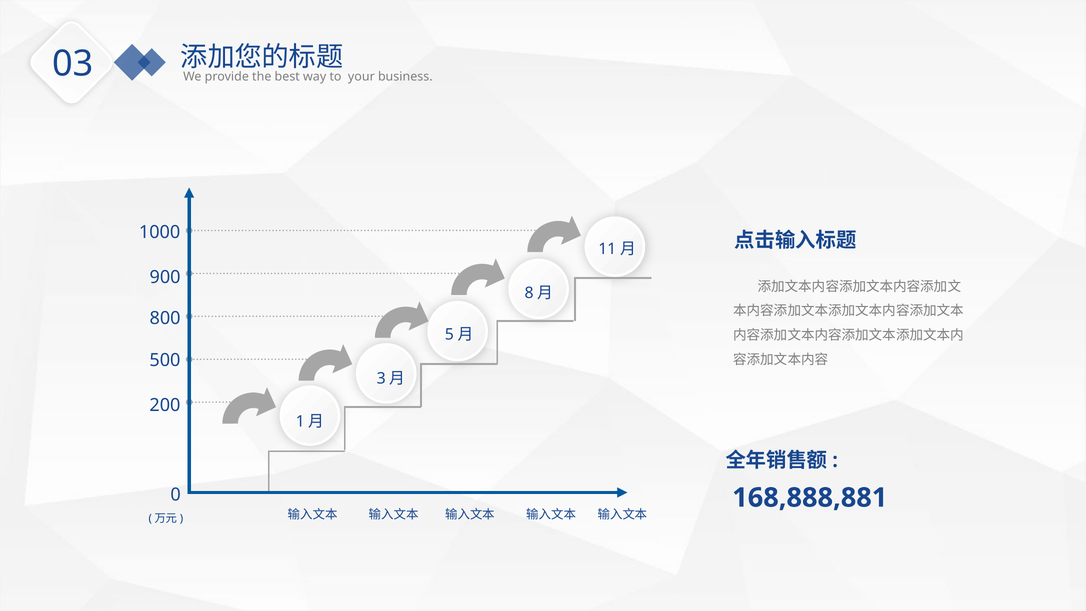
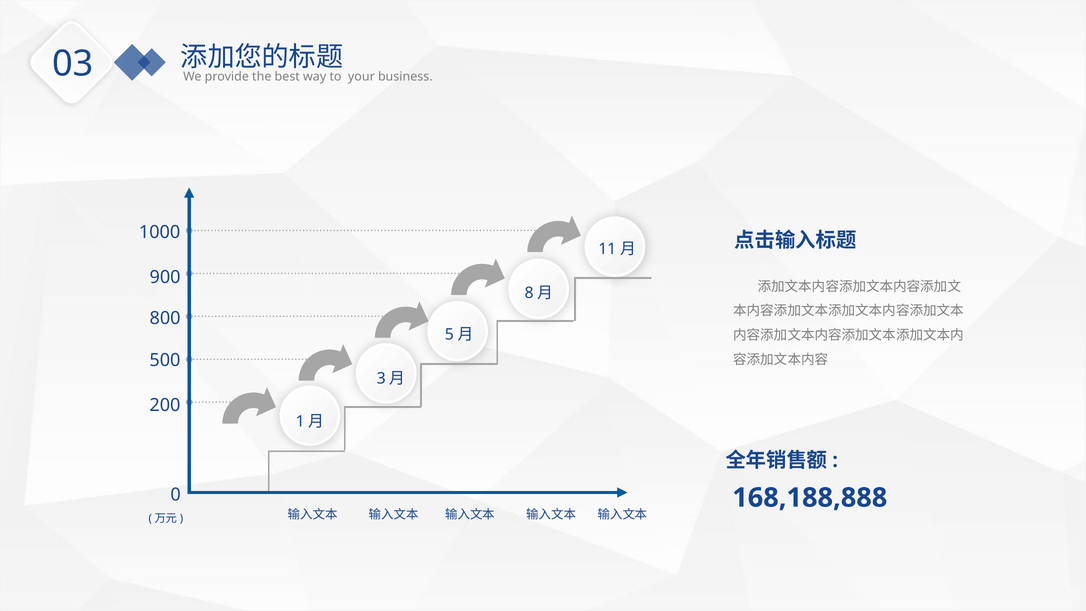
168,888,881: 168,888,881 -> 168,188,888
